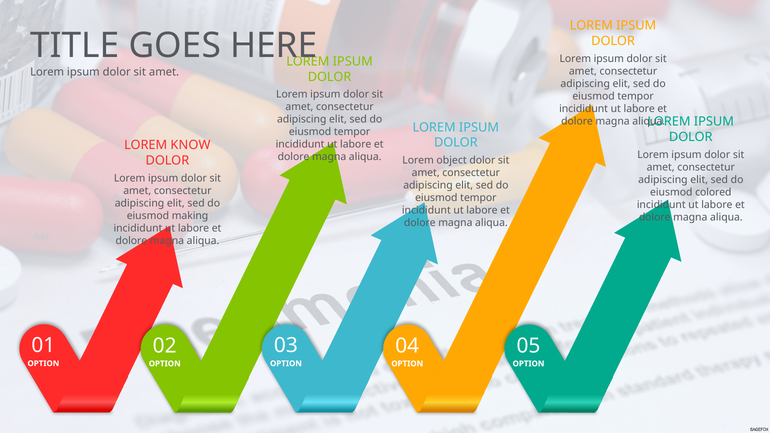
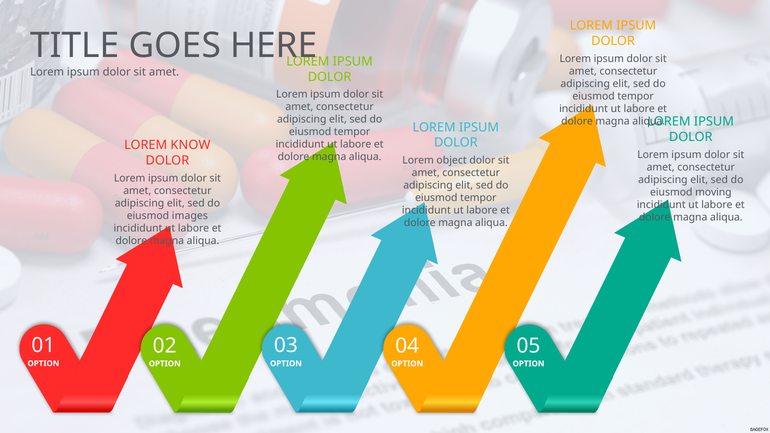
colored: colored -> moving
making: making -> images
